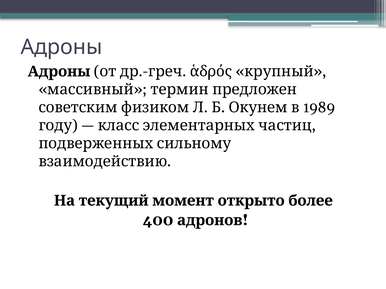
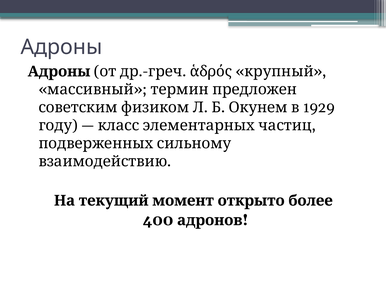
1989: 1989 -> 1929
